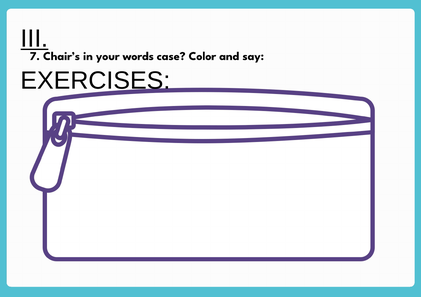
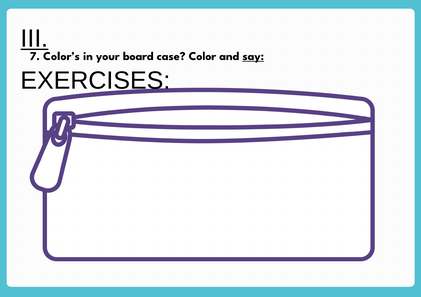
Chair’s: Chair’s -> Color’s
words: words -> board
say underline: none -> present
